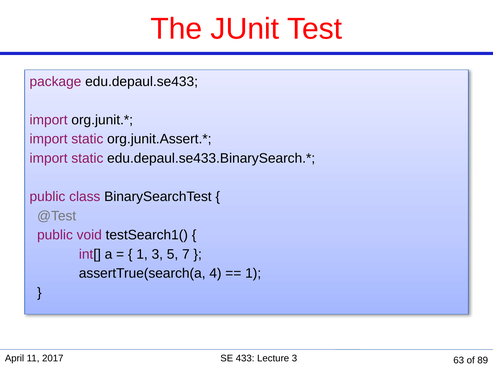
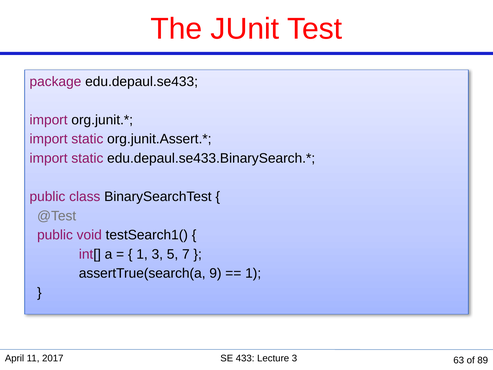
4: 4 -> 9
